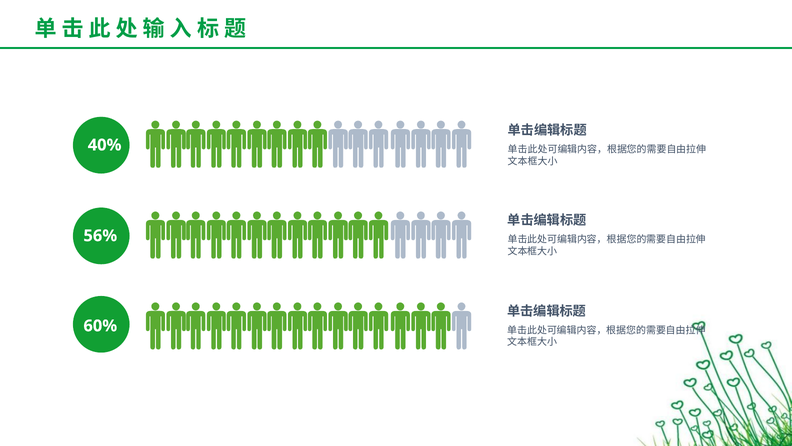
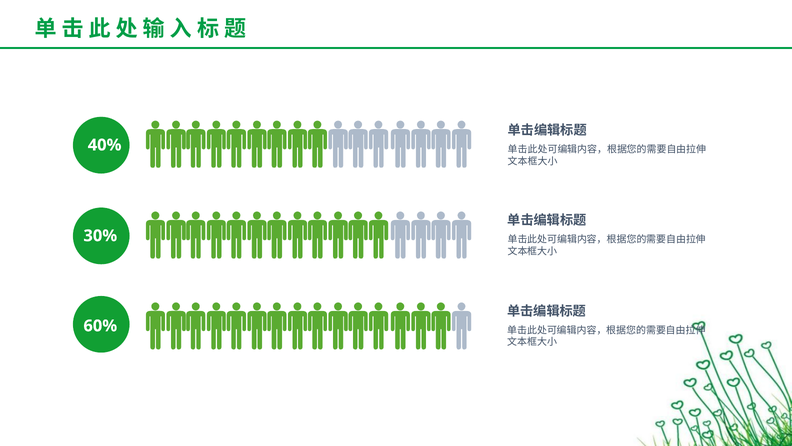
56%: 56% -> 30%
